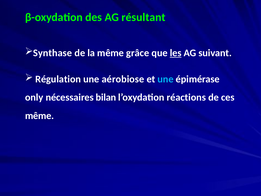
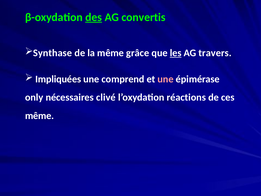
des underline: none -> present
résultant: résultant -> convertis
suivant: suivant -> travers
Régulation: Régulation -> Impliquées
aérobiose: aérobiose -> comprend
une at (166, 79) colour: light blue -> pink
bilan: bilan -> clivé
